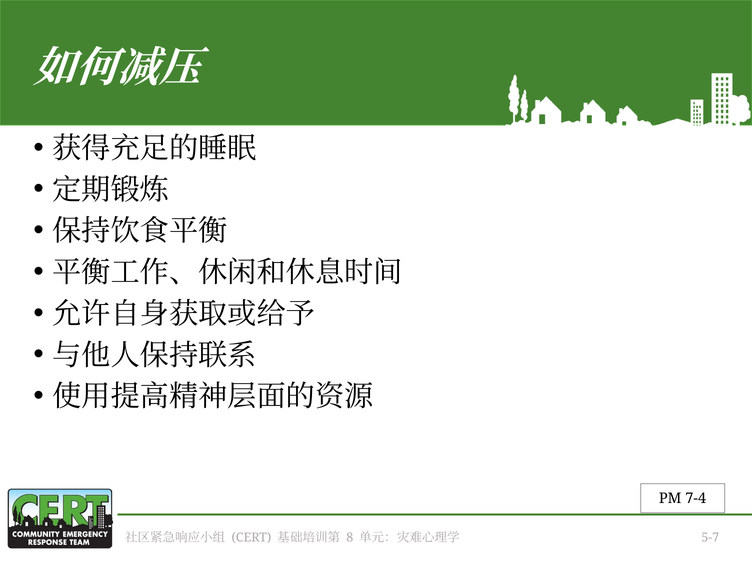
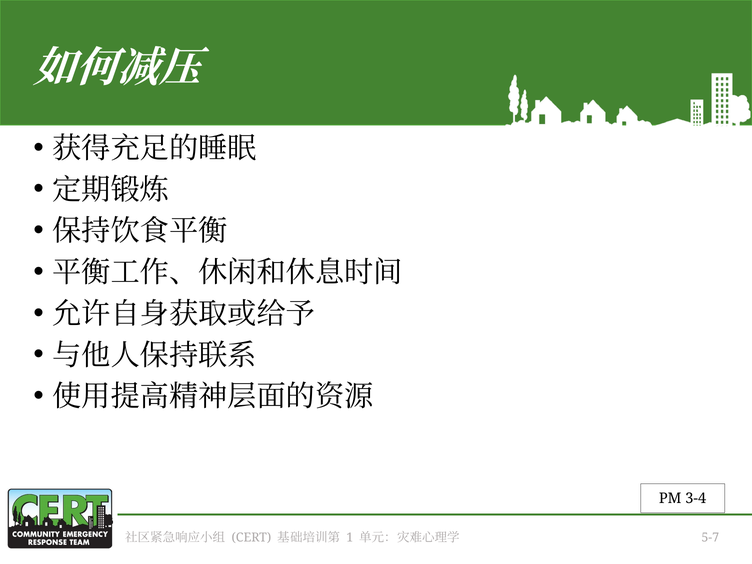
7-4: 7-4 -> 3-4
8: 8 -> 1
